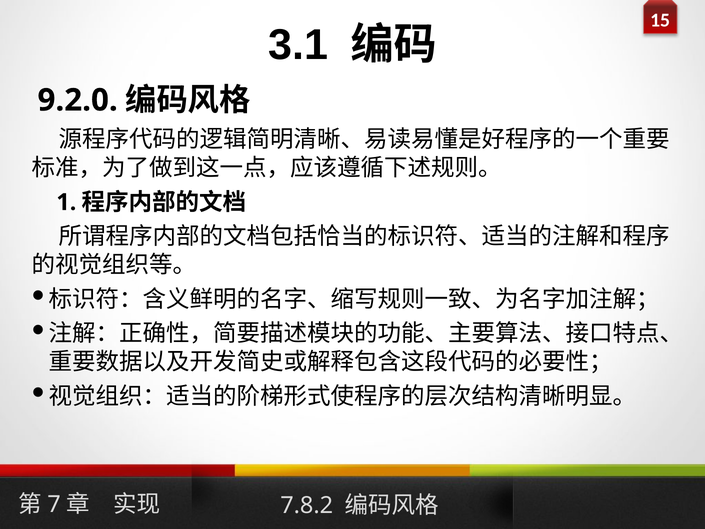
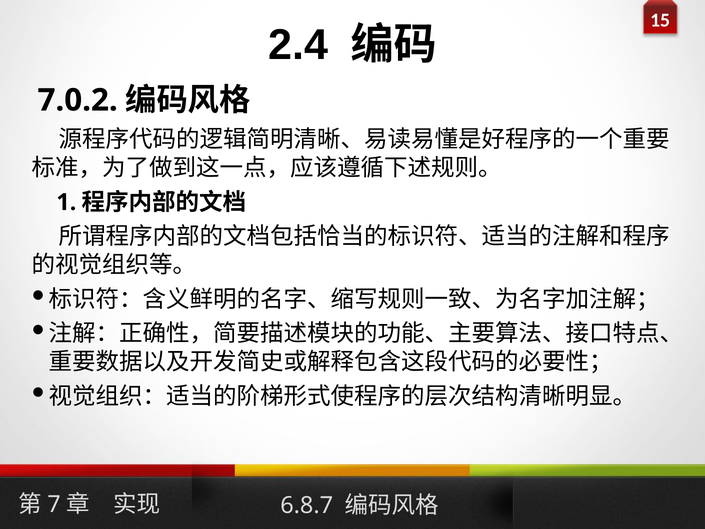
3.1: 3.1 -> 2.4
9.2.0: 9.2.0 -> 7.0.2
7.8.2: 7.8.2 -> 6.8.7
